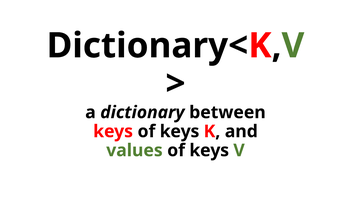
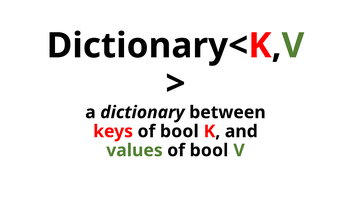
keys of keys: keys -> bool
values of keys: keys -> bool
